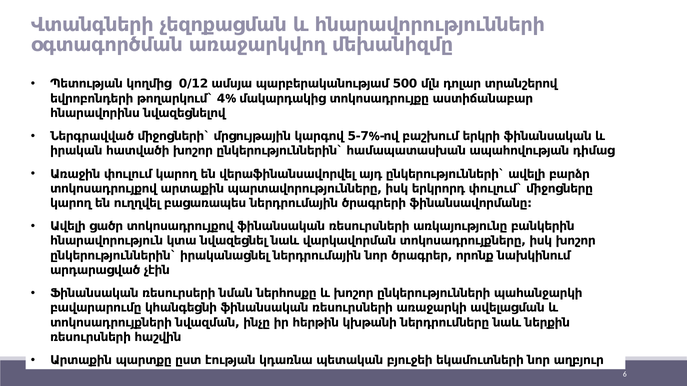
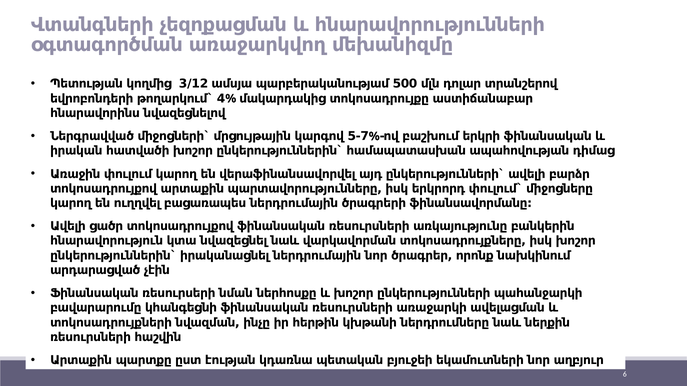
0/12: 0/12 -> 3/12
